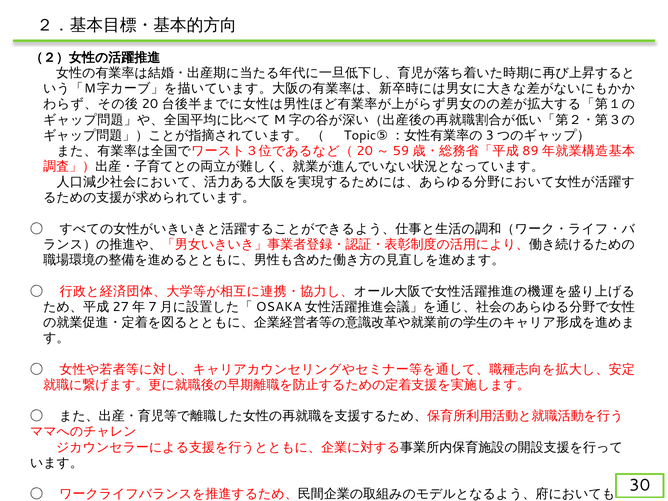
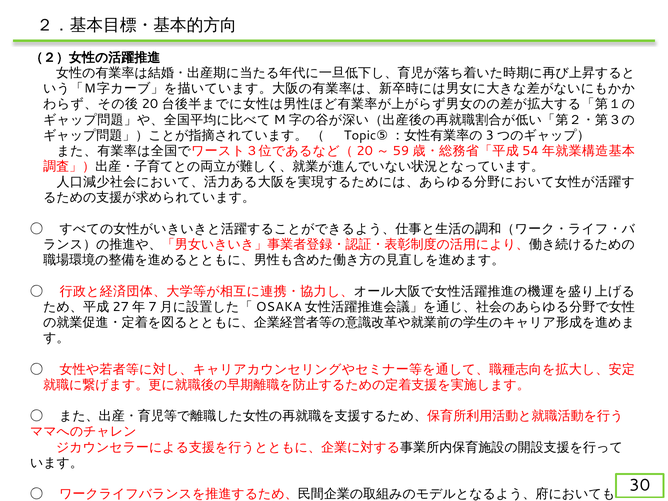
89: 89 -> 54
